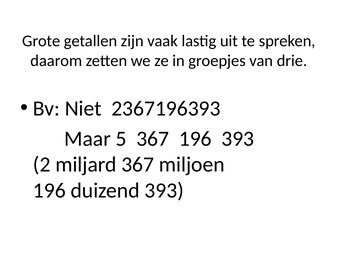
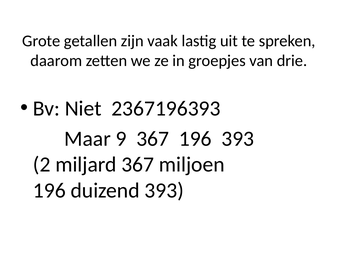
5: 5 -> 9
